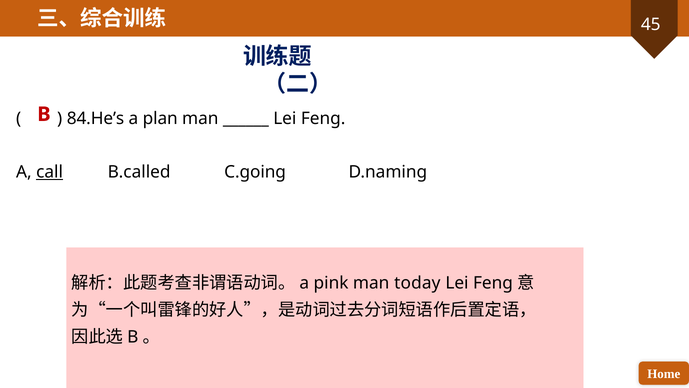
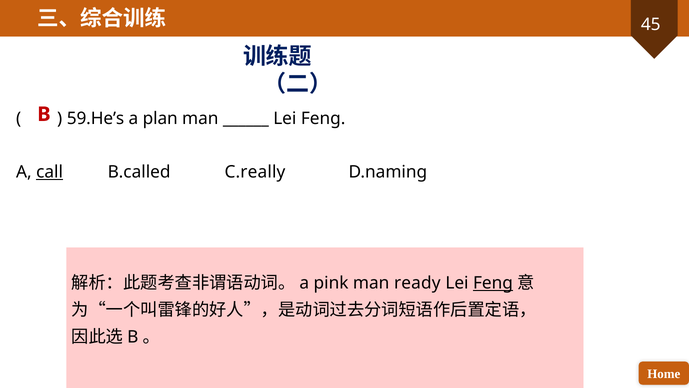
84.He’s: 84.He’s -> 59.He’s
C.going: C.going -> C.really
today: today -> ready
Feng at (493, 283) underline: none -> present
